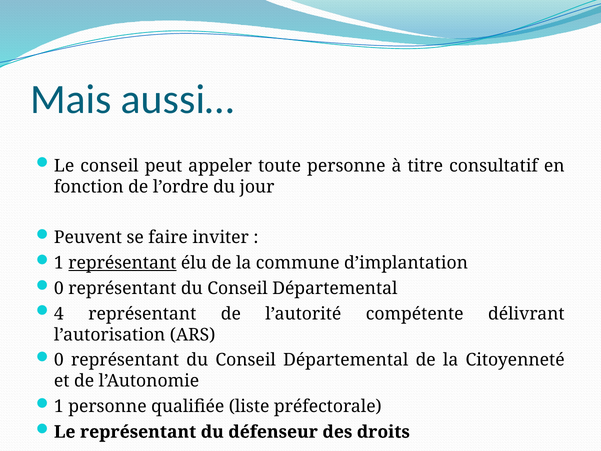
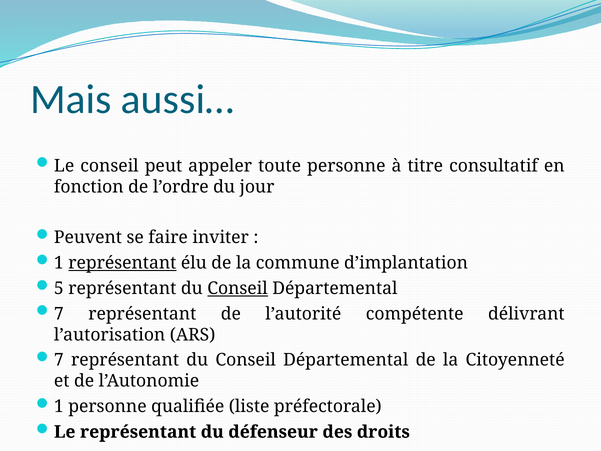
0 at (59, 288): 0 -> 5
Conseil at (238, 288) underline: none -> present
4 at (59, 314): 4 -> 7
0 at (59, 360): 0 -> 7
